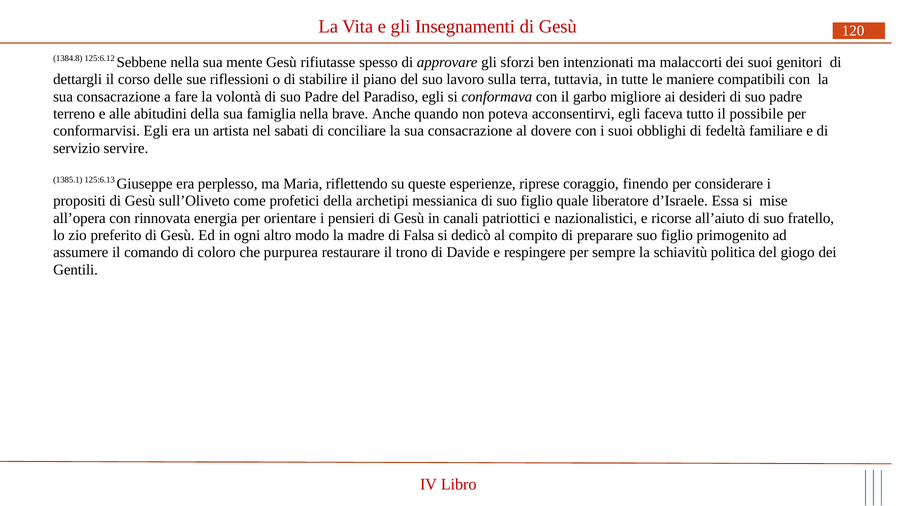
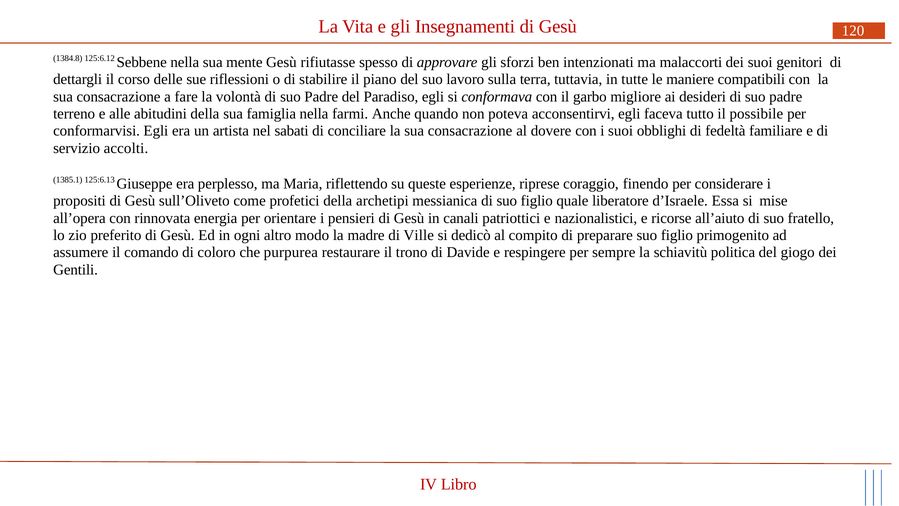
brave: brave -> farmi
servire: servire -> accolti
Falsa: Falsa -> Ville
